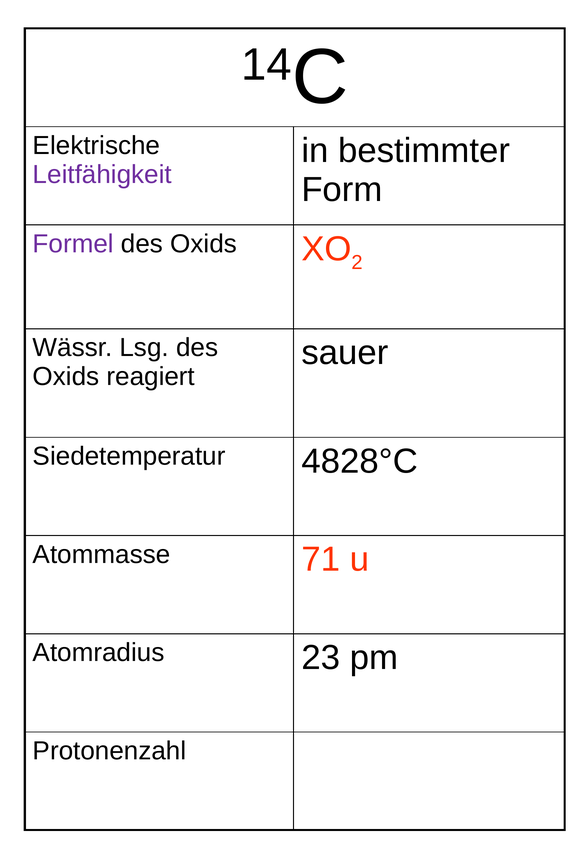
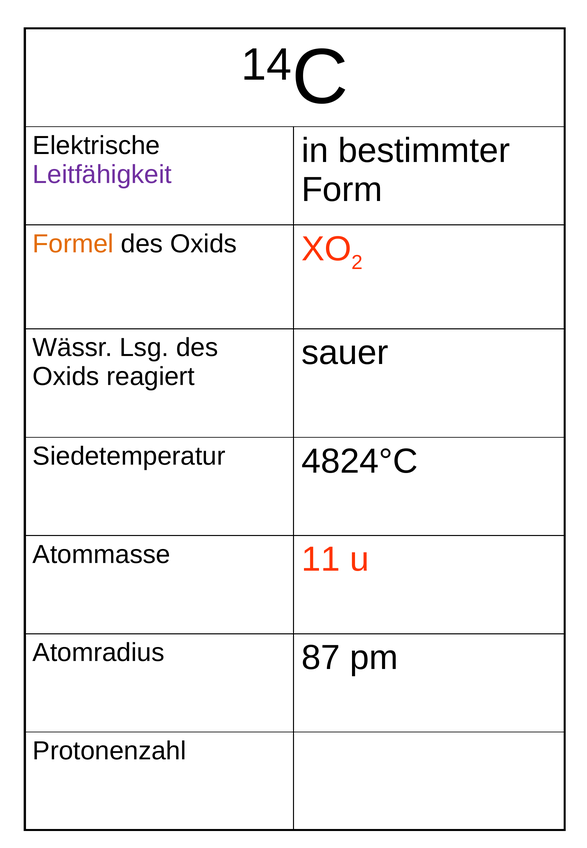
Formel colour: purple -> orange
4828°C: 4828°C -> 4824°C
71: 71 -> 11
23: 23 -> 87
